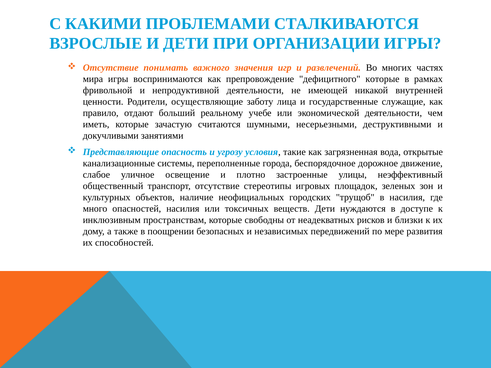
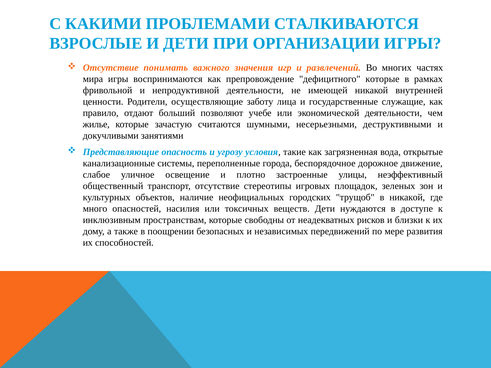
реальному: реальному -> позволяют
иметь: иметь -> жилье
в насилия: насилия -> никакой
